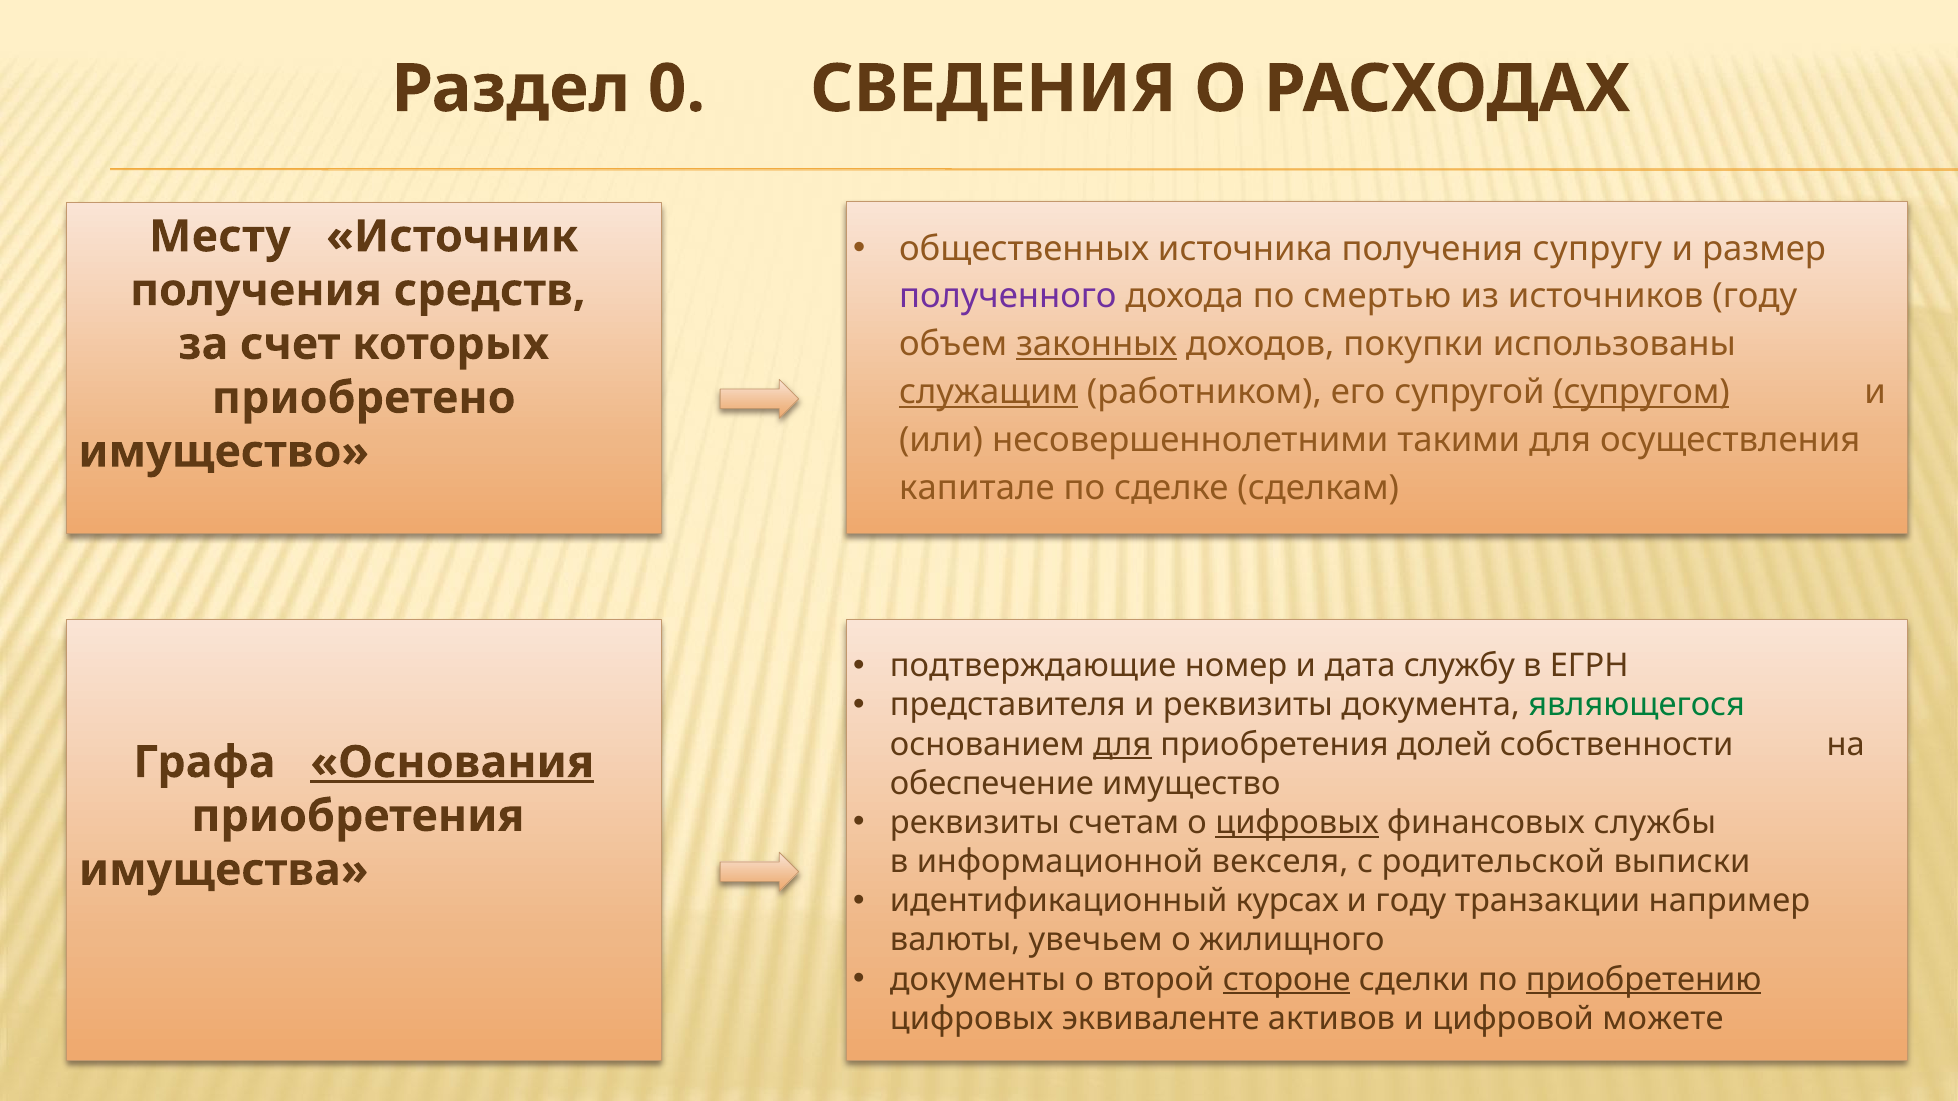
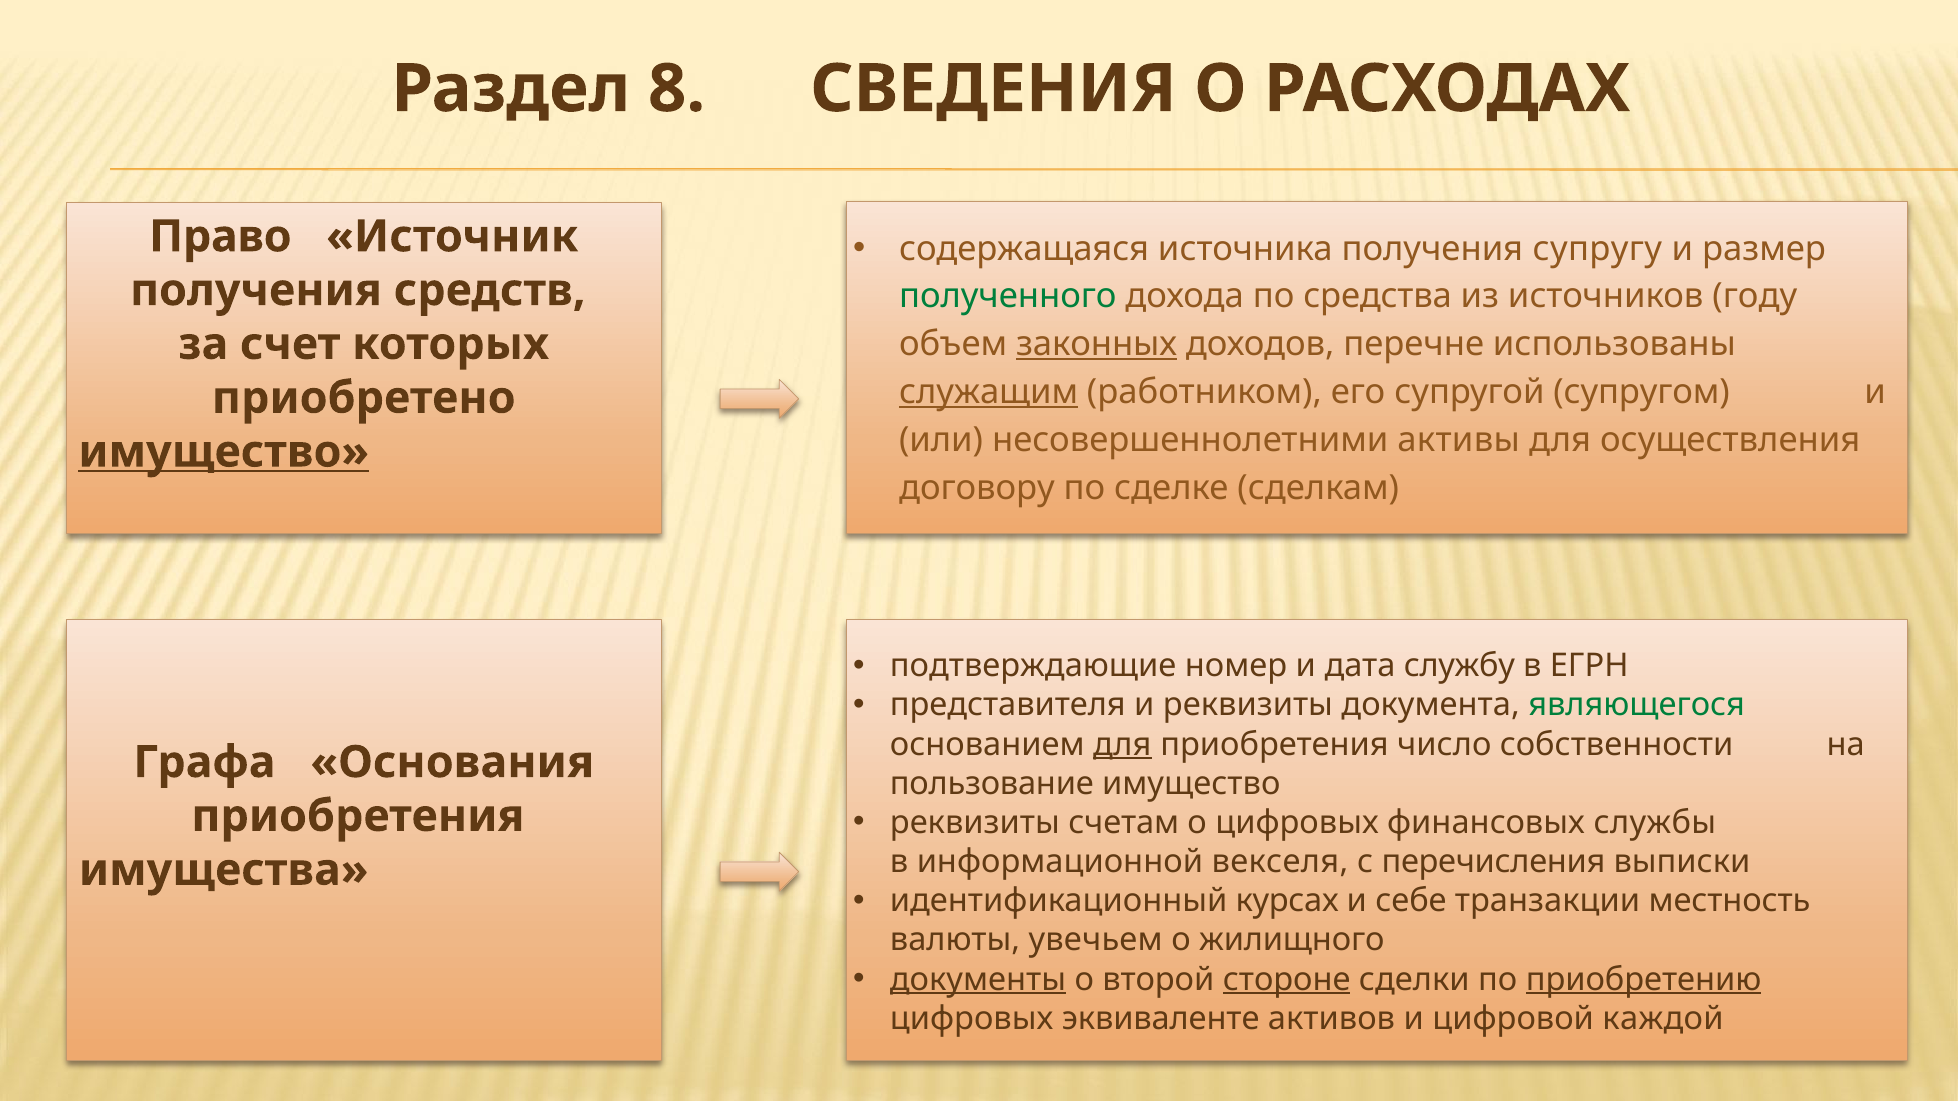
0: 0 -> 8
Месту: Месту -> Право
общественных: общественных -> содержащаяся
полученного colour: purple -> green
смертью: смертью -> средства
покупки: покупки -> перечне
супругом underline: present -> none
такими: такими -> активы
имущество at (224, 452) underline: none -> present
капитале: капитале -> договору
долей: долей -> число
Основания underline: present -> none
обеспечение: обеспечение -> пользование
цифровых at (1297, 823) underline: present -> none
родительской: родительской -> перечисления
и году: году -> себе
например: например -> местность
документы underline: none -> present
можете: можете -> каждой
